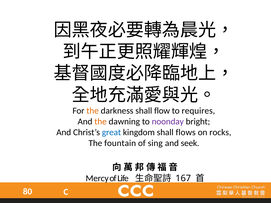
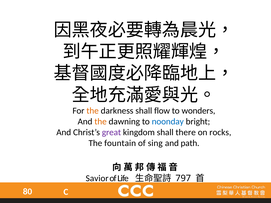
requires: requires -> wonders
noonday colour: purple -> blue
great colour: blue -> purple
flows: flows -> there
seek: seek -> path
Mercy: Mercy -> Savior
167: 167 -> 797
